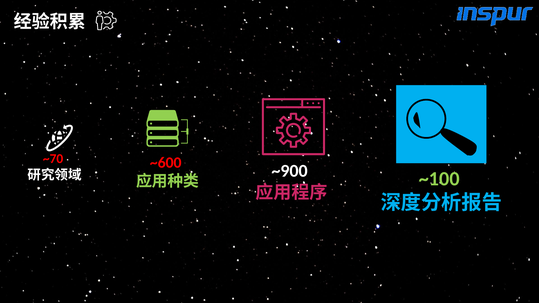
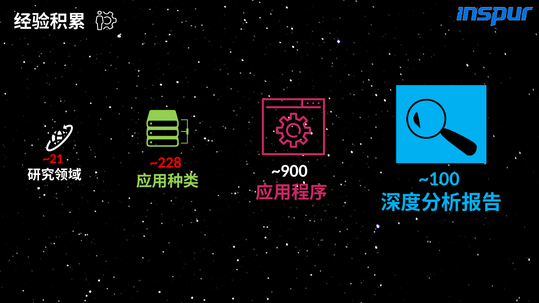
~70: ~70 -> ~21
~600: ~600 -> ~228
~100 colour: light green -> light blue
